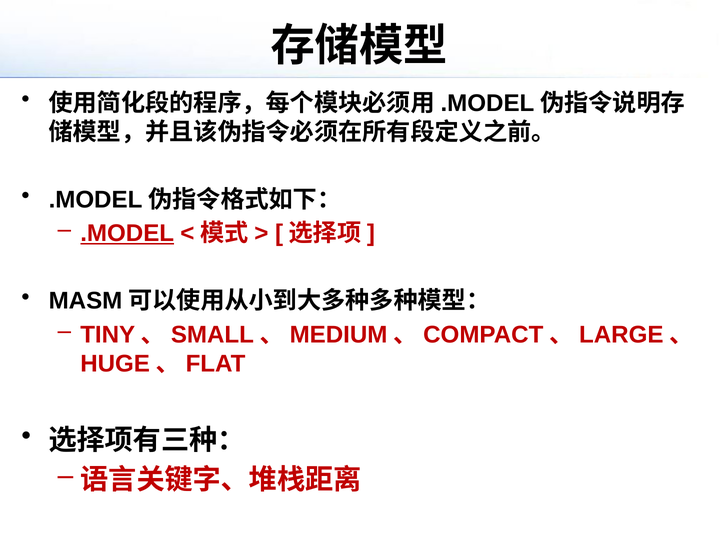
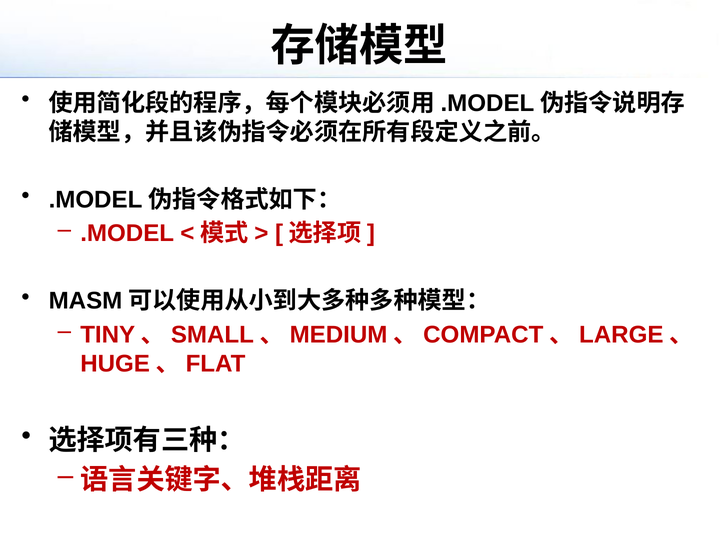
.MODEL underline: present -> none
